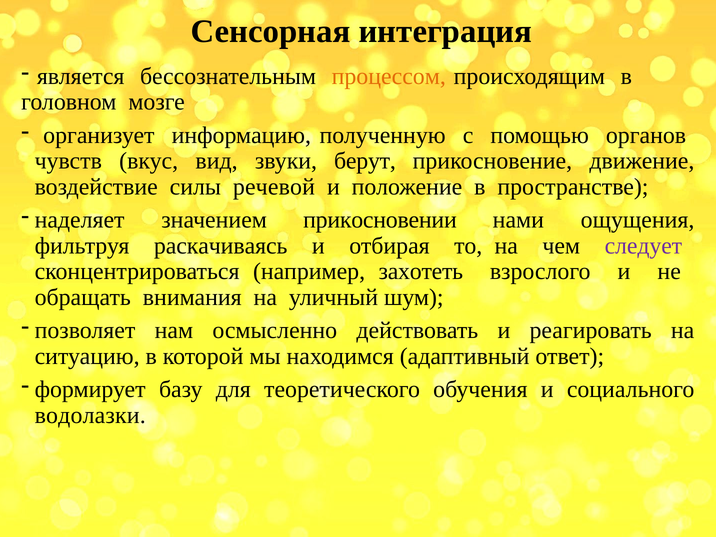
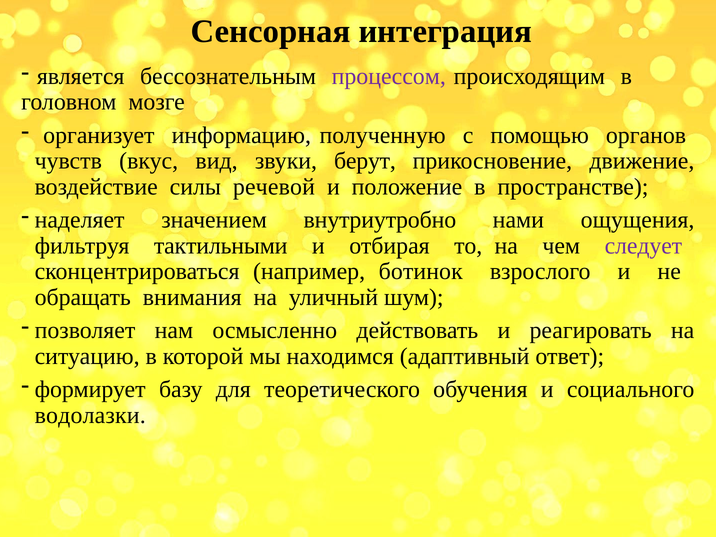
процессом colour: orange -> purple
прикосновении: прикосновении -> внутриутробно
раскачиваясь: раскачиваясь -> тактильными
захотеть: захотеть -> ботинок
